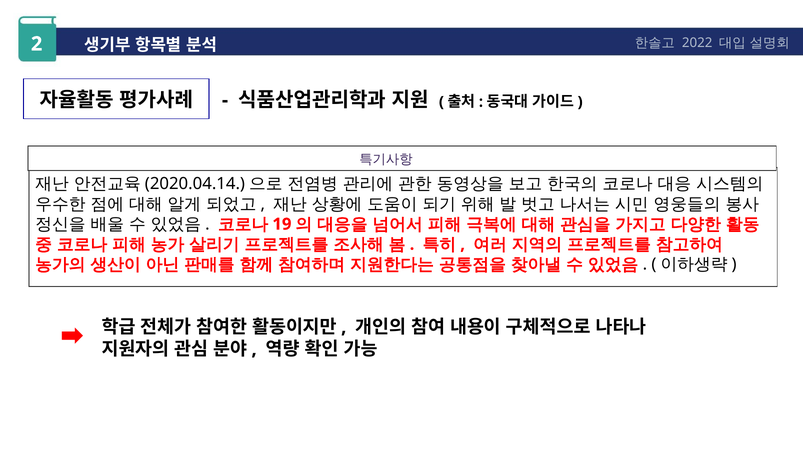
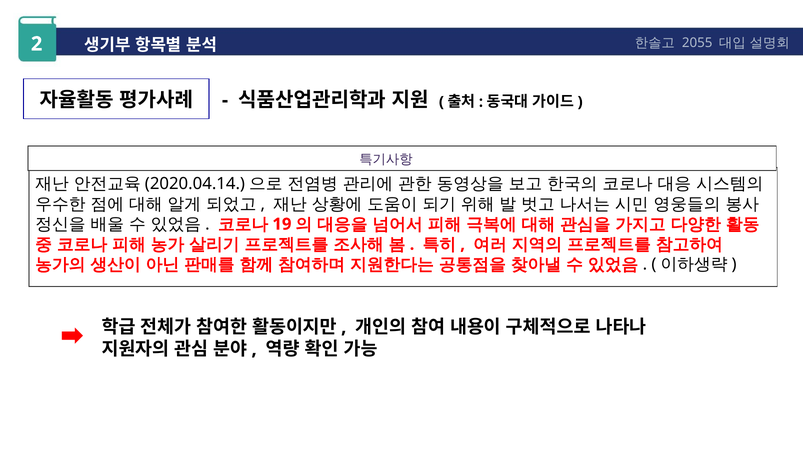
2022: 2022 -> 2055
